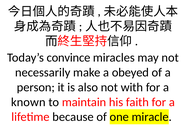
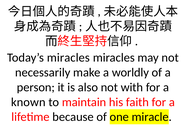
Today’s convince: convince -> miracles
obeyed: obeyed -> worldly
